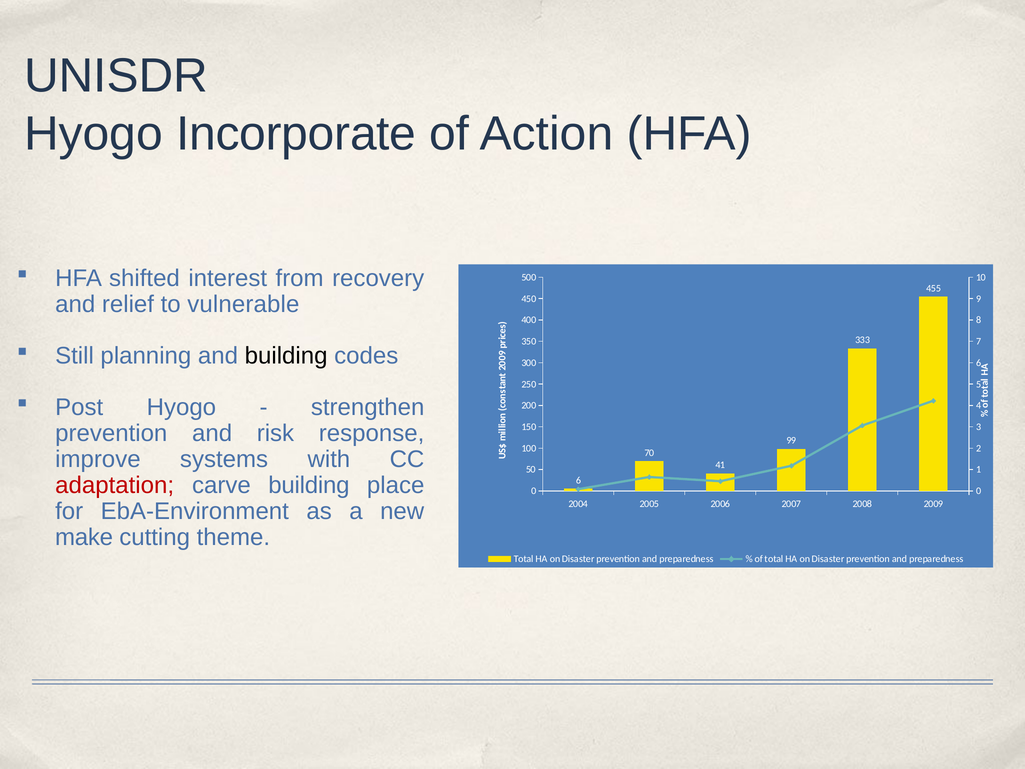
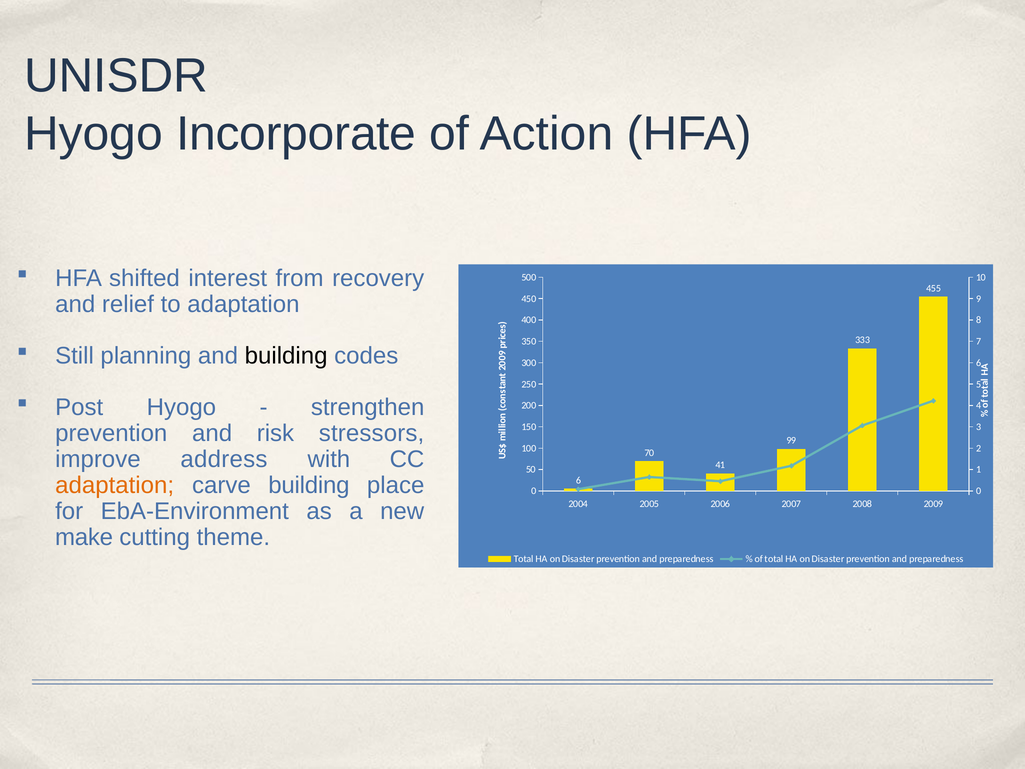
to vulnerable: vulnerable -> adaptation
response: response -> stressors
systems: systems -> address
adaptation at (115, 485) colour: red -> orange
